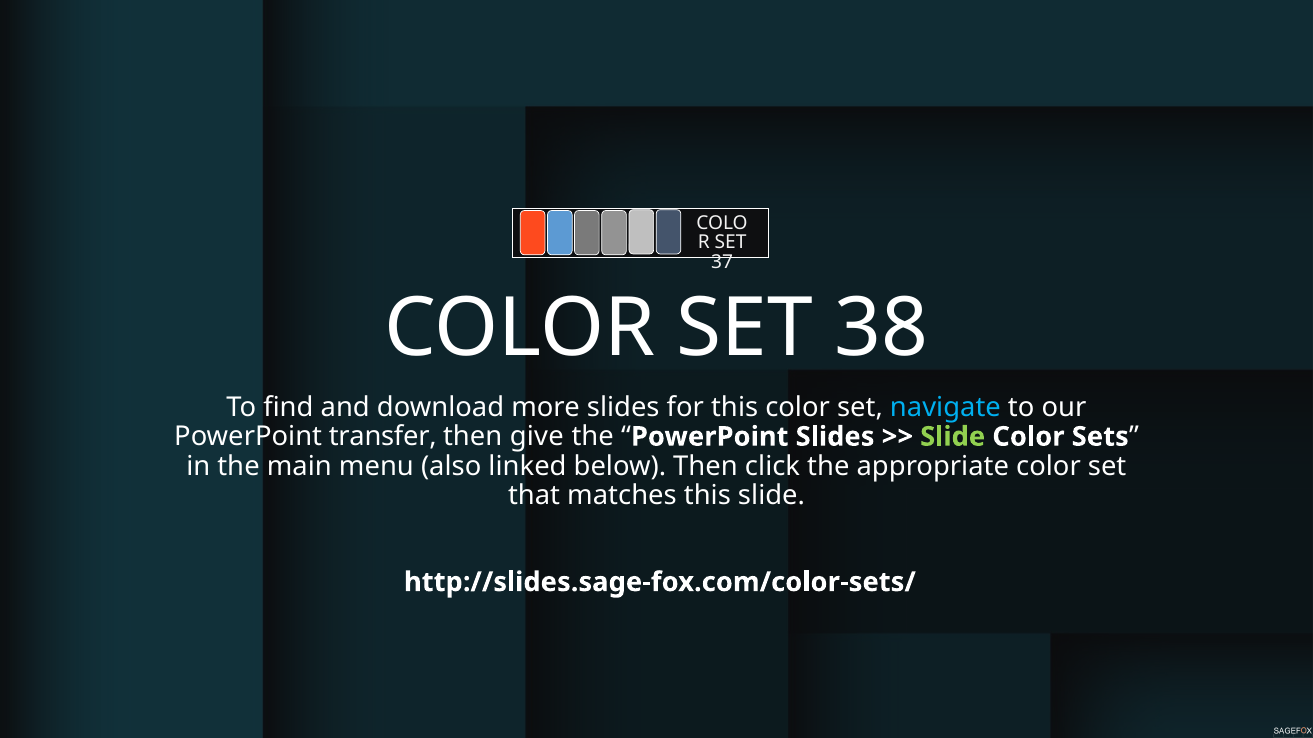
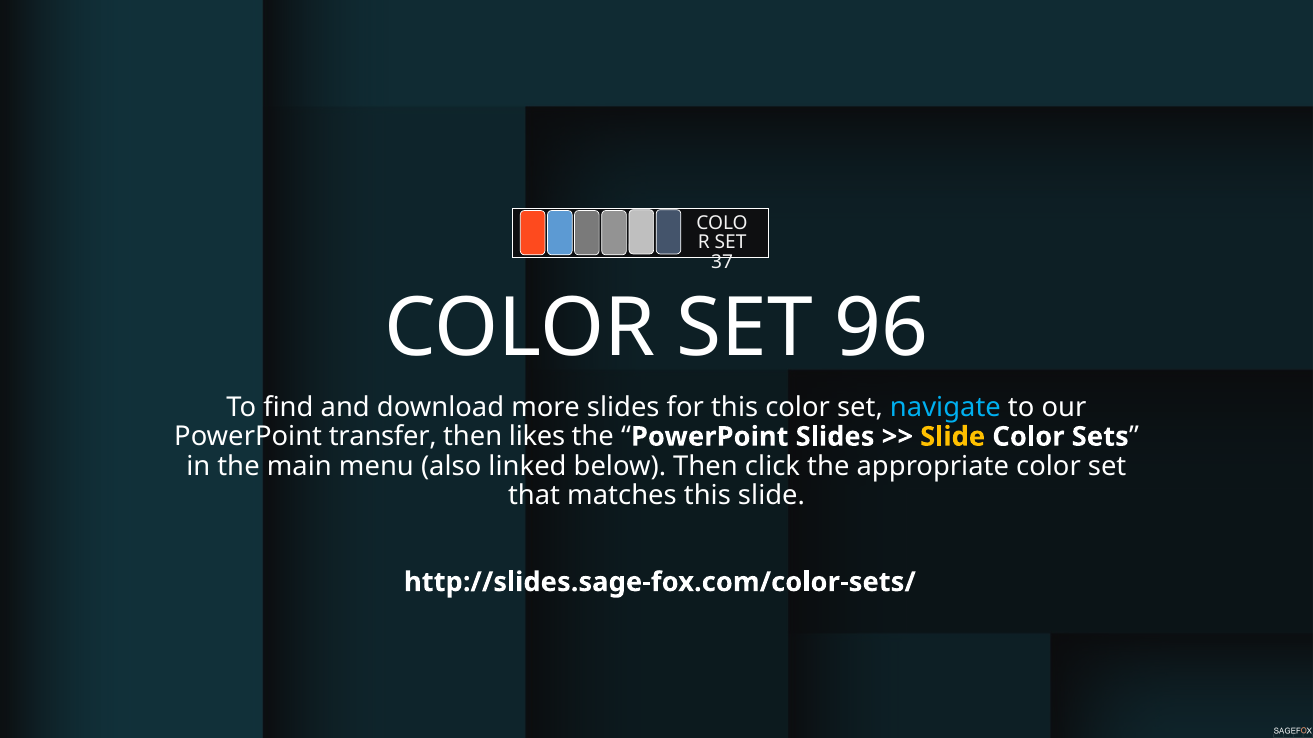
38: 38 -> 96
give: give -> likes
Slide at (953, 437) colour: light green -> yellow
